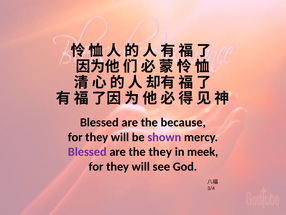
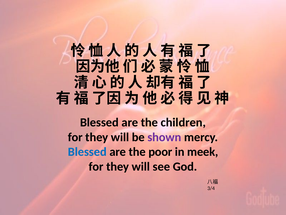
because: because -> children
Blessed at (87, 152) colour: purple -> blue
the they: they -> poor
